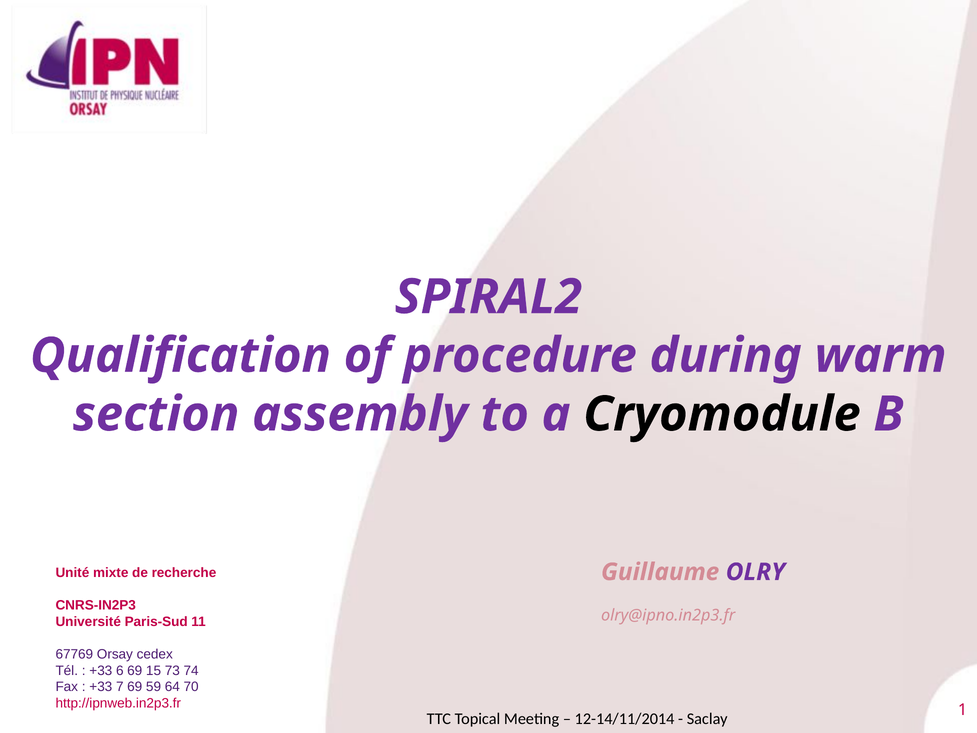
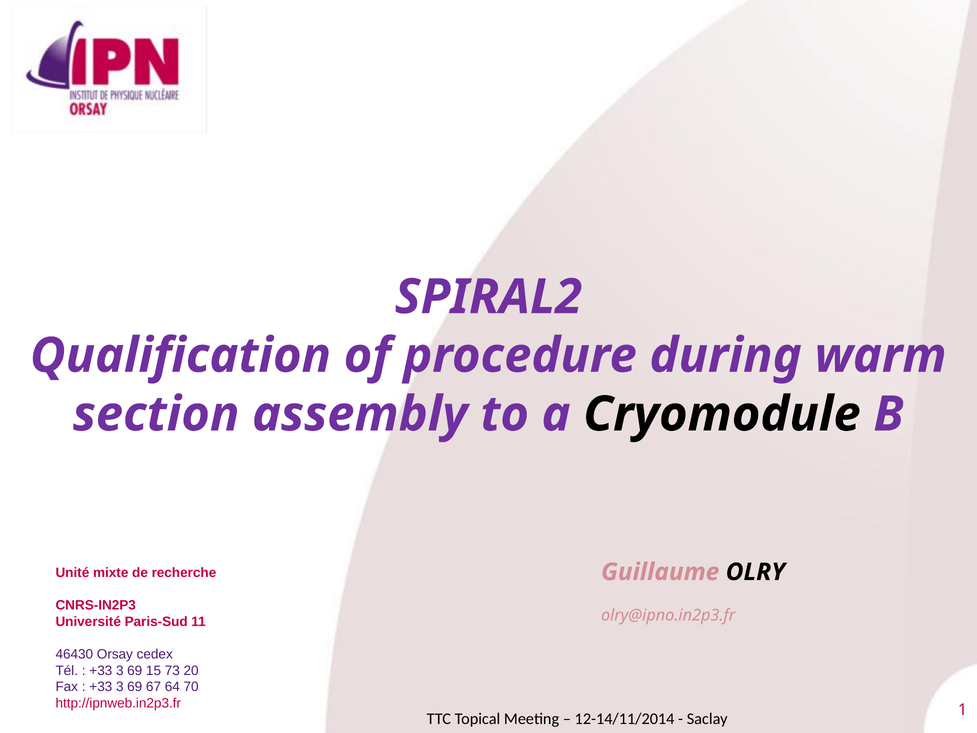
OLRY colour: purple -> black
67769: 67769 -> 46430
6 at (120, 670): 6 -> 3
74: 74 -> 20
7 at (120, 687): 7 -> 3
59: 59 -> 67
